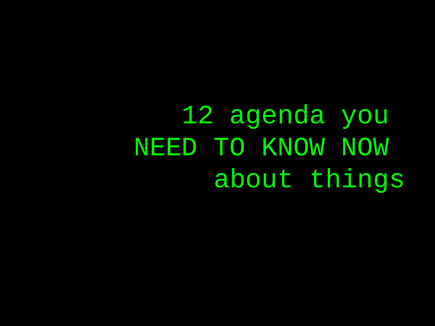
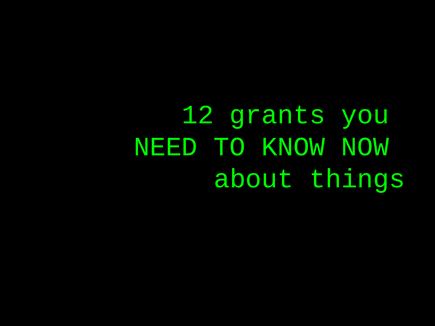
agenda: agenda -> grants
